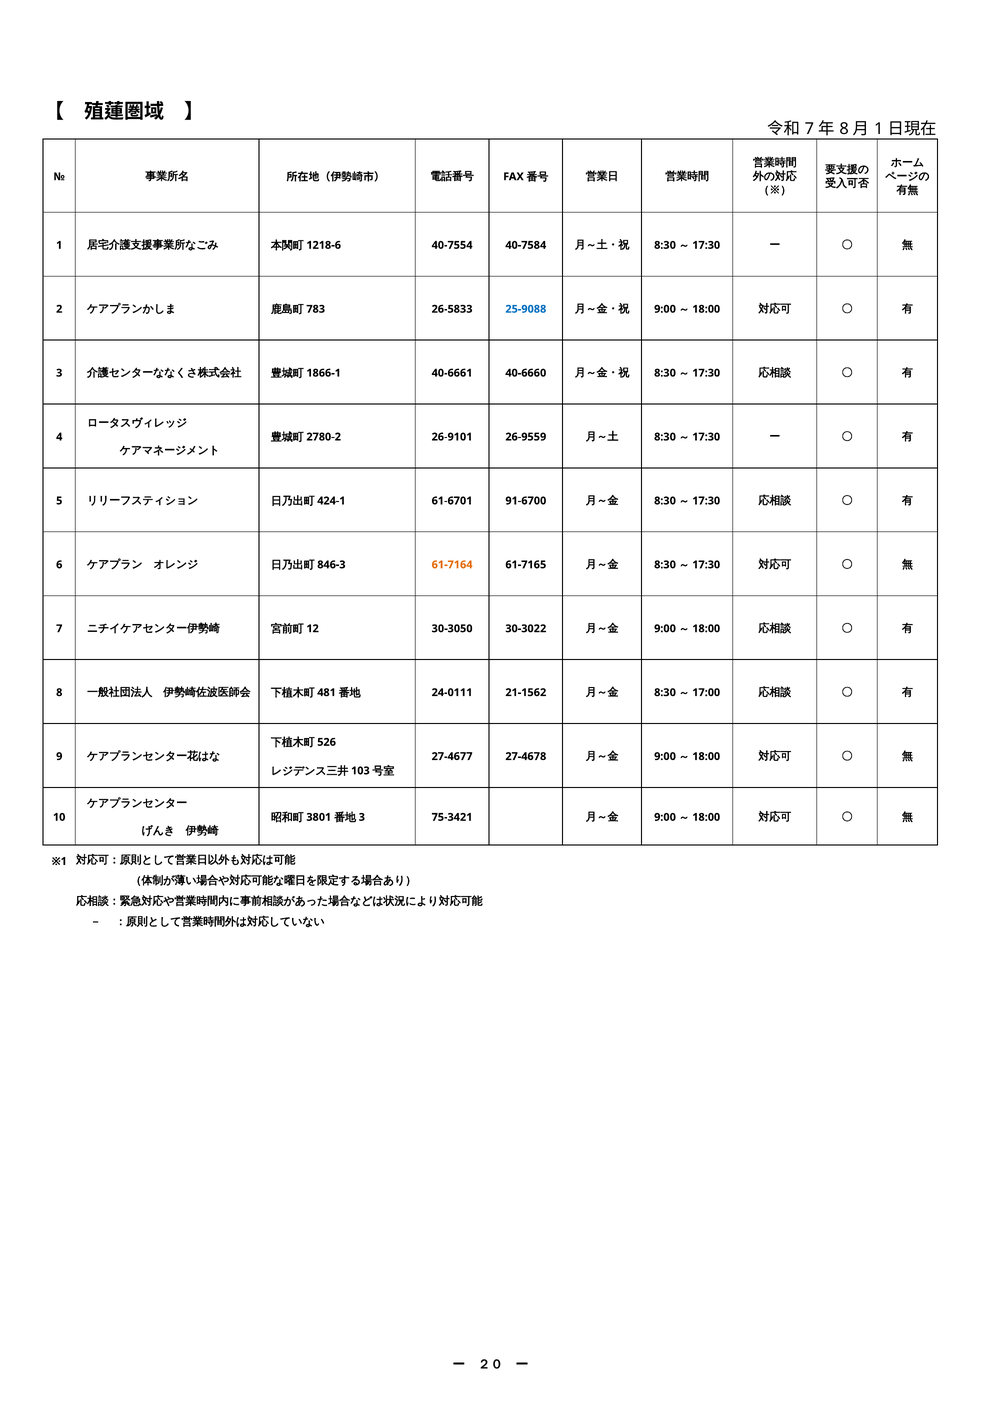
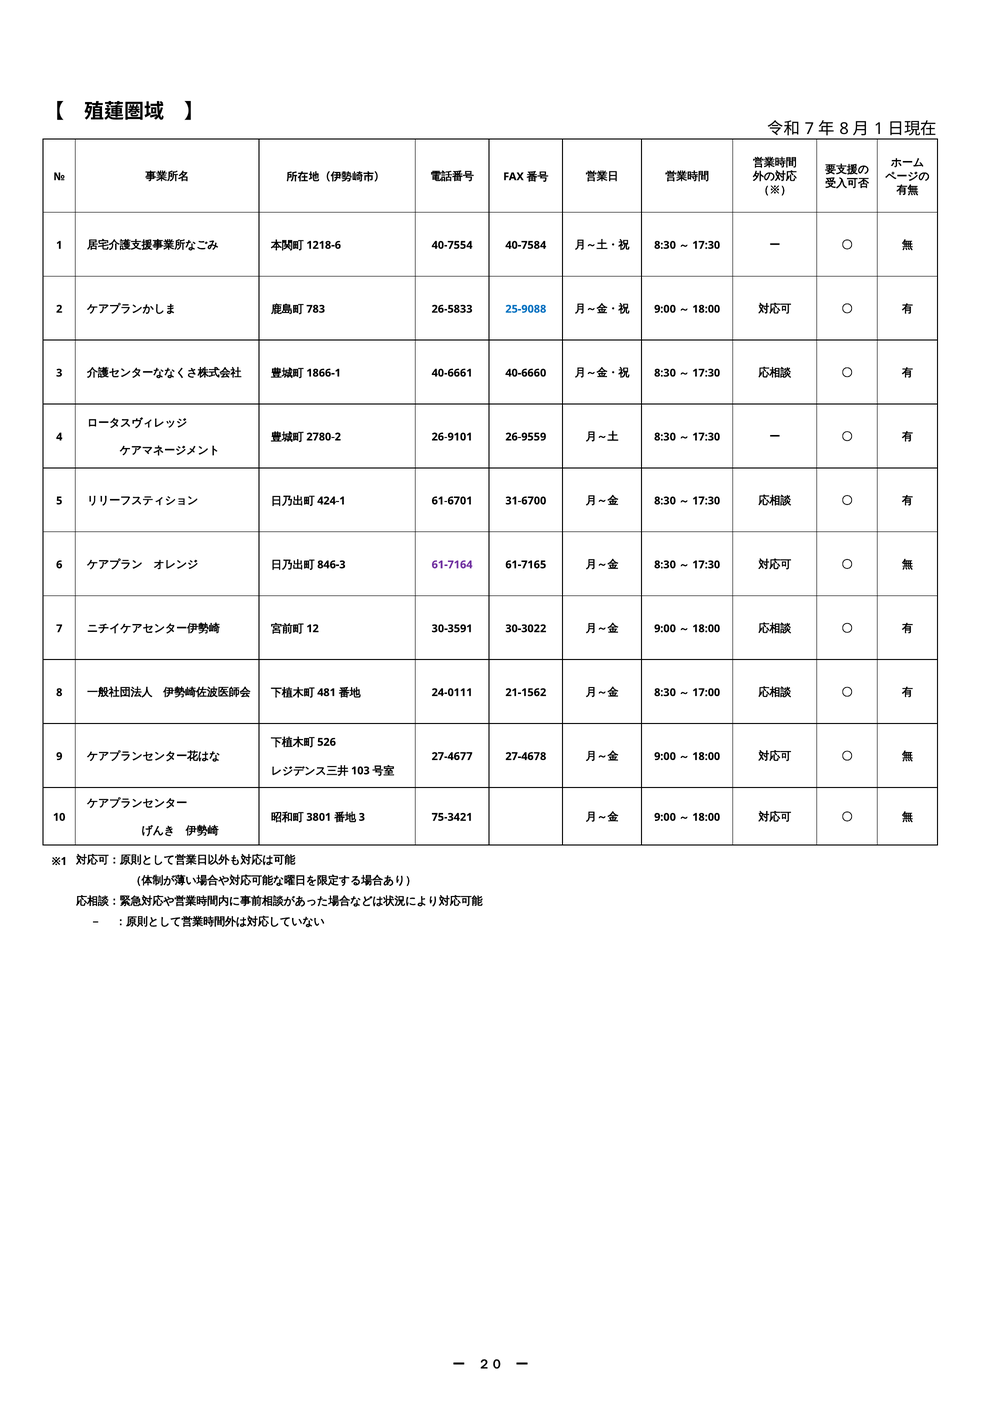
91-6700: 91-6700 -> 31-6700
61-7164 colour: orange -> purple
30-3050: 30-3050 -> 30-3591
